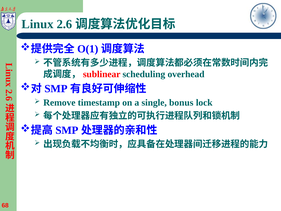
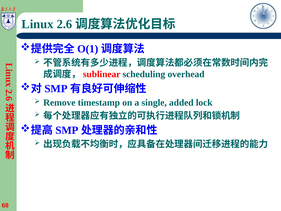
bonus: bonus -> added
